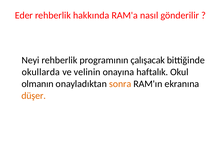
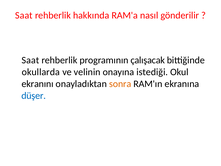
Eder at (24, 15): Eder -> Saat
Neyi at (30, 60): Neyi -> Saat
haftalık: haftalık -> istediği
olmanın: olmanın -> ekranını
düşer colour: orange -> blue
